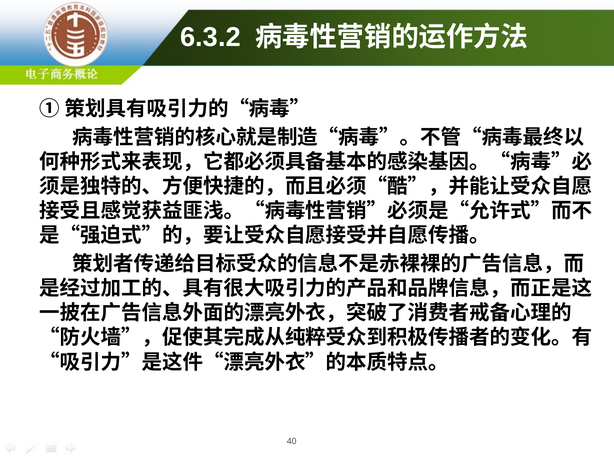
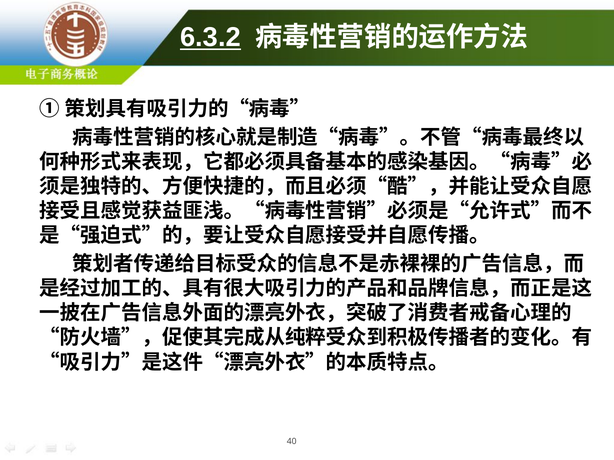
6.3.2 underline: none -> present
